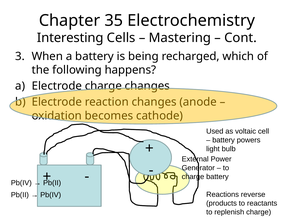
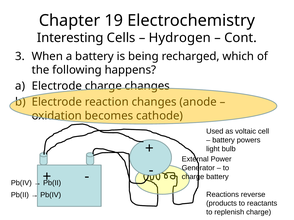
35: 35 -> 19
Mastering: Mastering -> Hydrogen
